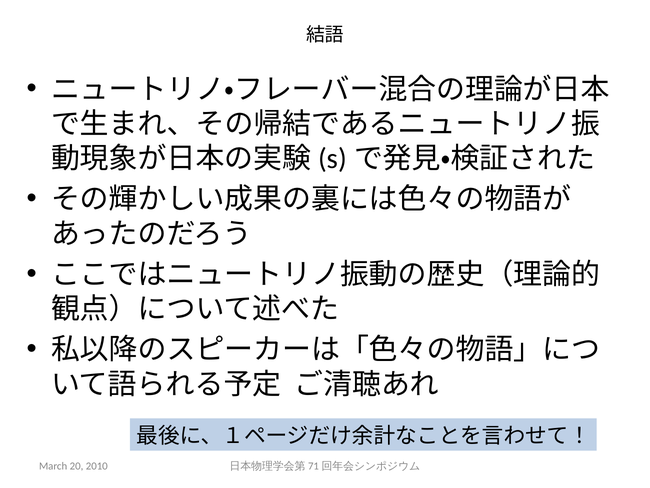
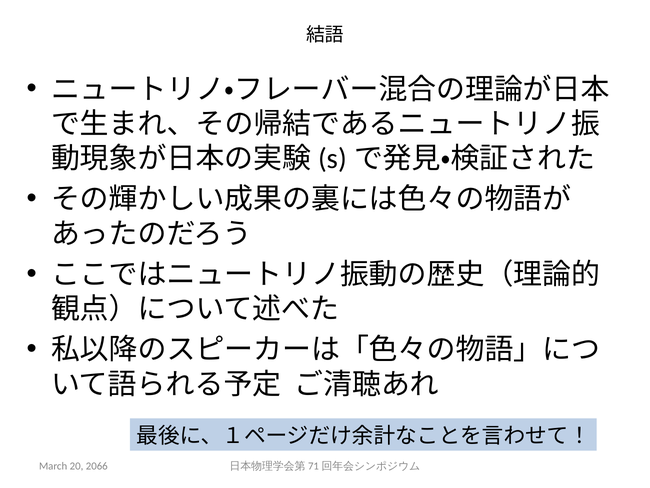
2010: 2010 -> 2066
